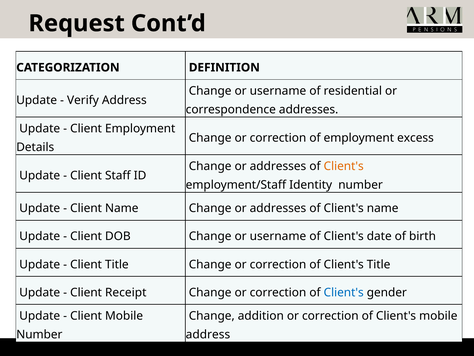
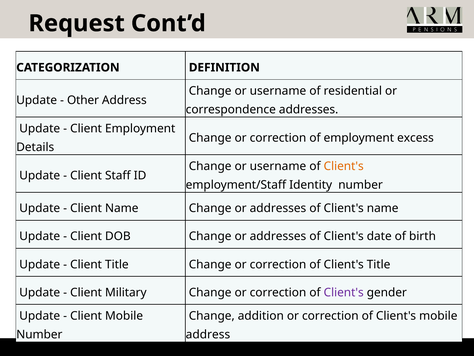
Verify: Verify -> Other
addresses at (278, 166): addresses -> username
DOB Change or username: username -> addresses
Receipt: Receipt -> Military
Client's at (344, 292) colour: blue -> purple
